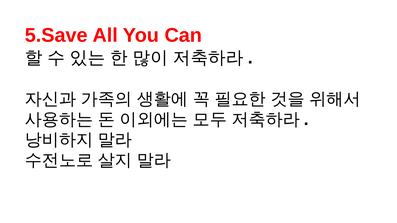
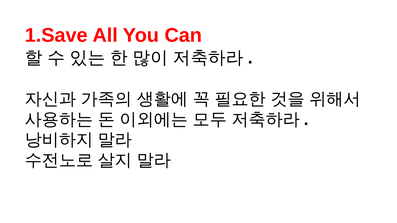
5.Save: 5.Save -> 1.Save
